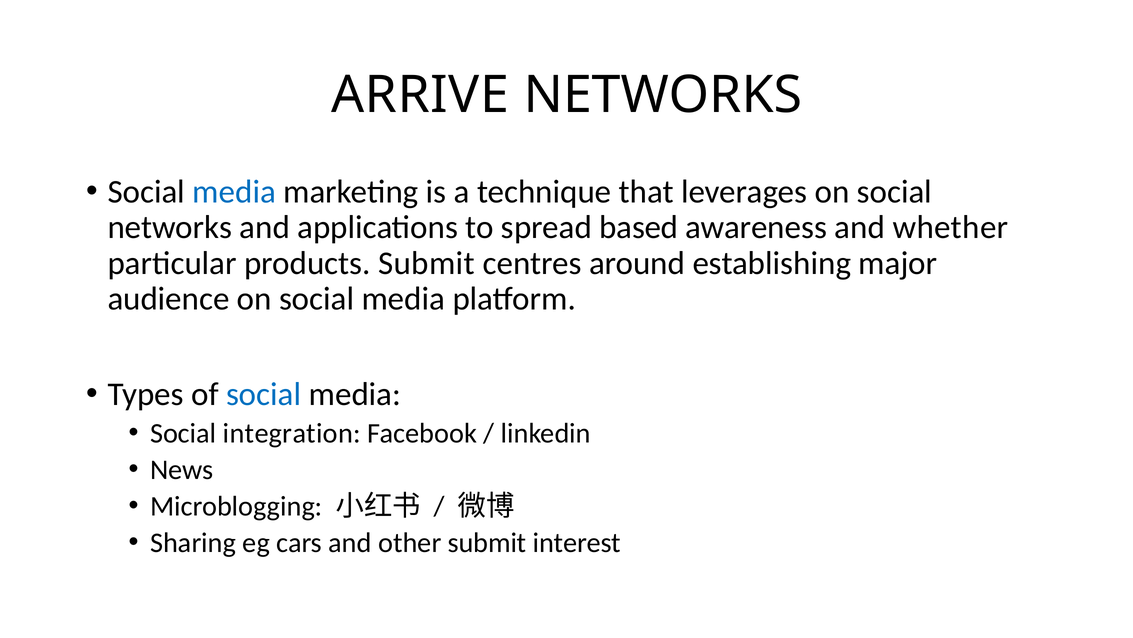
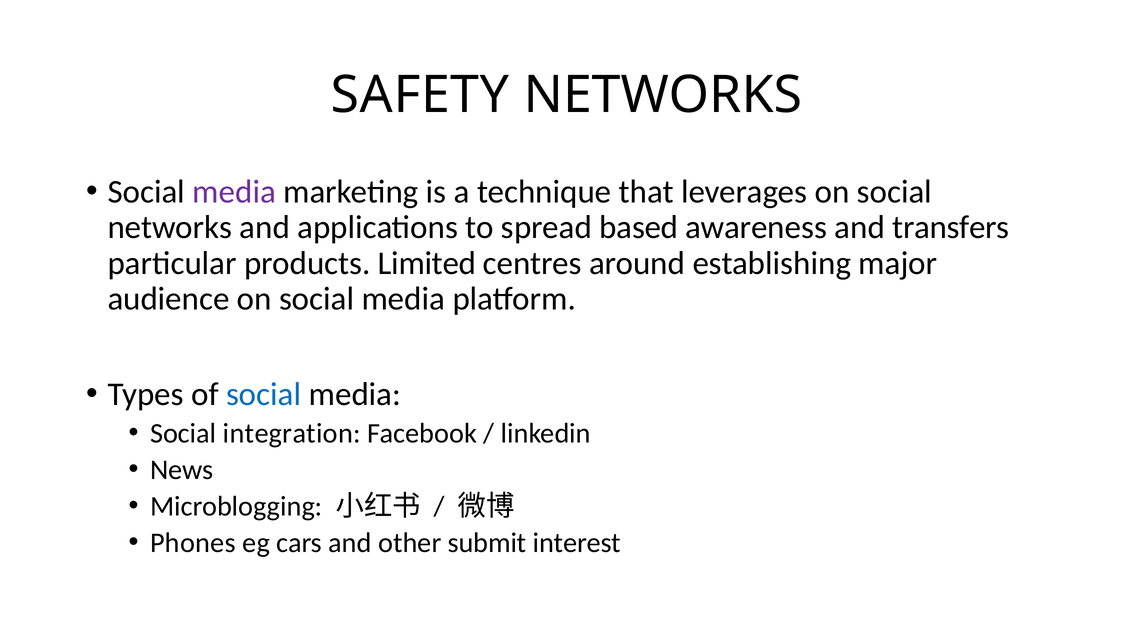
ARRIVE: ARRIVE -> SAFETY
media at (234, 192) colour: blue -> purple
whether: whether -> transfers
products Submit: Submit -> Limited
Sharing: Sharing -> Phones
